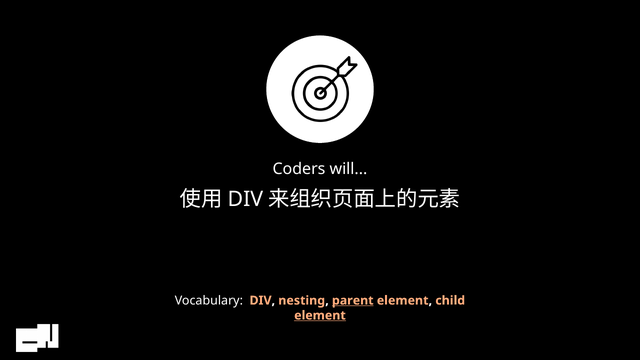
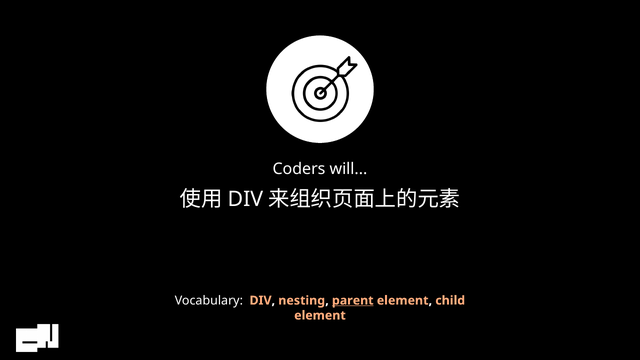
element at (320, 315) underline: present -> none
